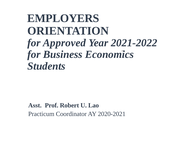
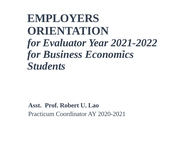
Approved: Approved -> Evaluator
